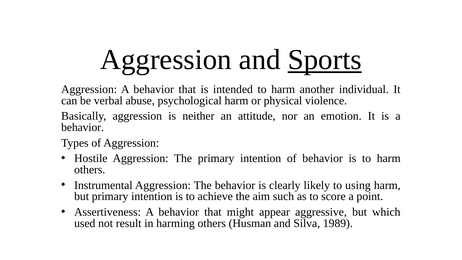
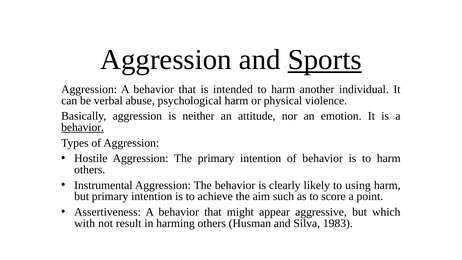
behavior at (83, 127) underline: none -> present
used: used -> with
1989: 1989 -> 1983
